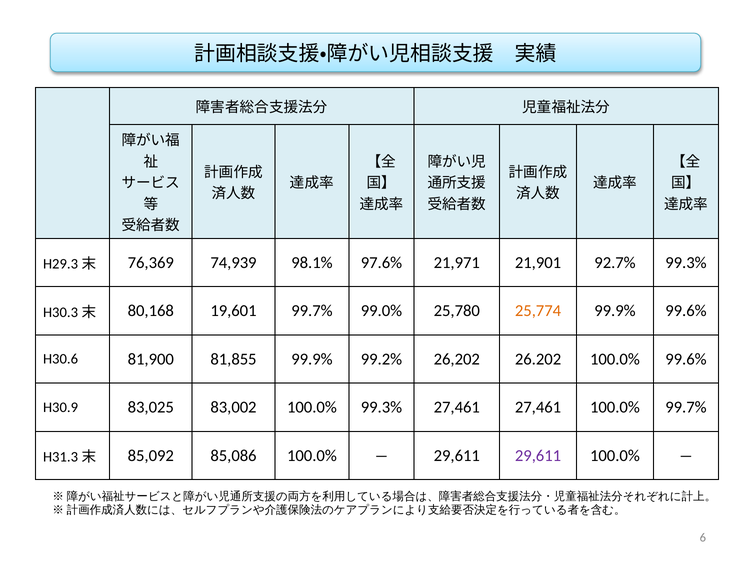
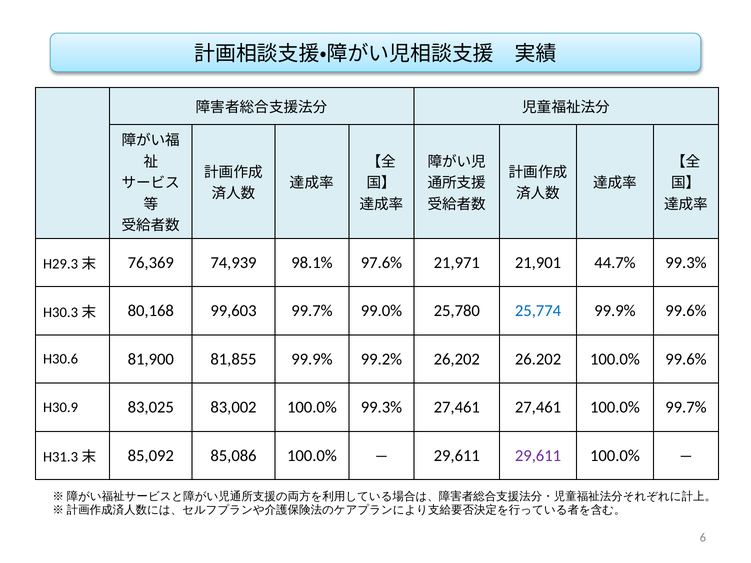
92.7%: 92.7% -> 44.7%
19,601: 19,601 -> 99,603
25,774 colour: orange -> blue
